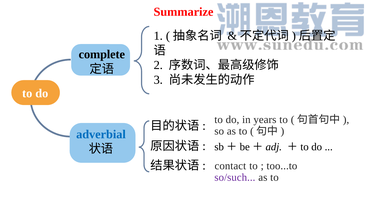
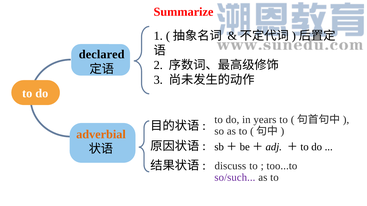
complete: complete -> declared
adverbial colour: blue -> orange
contact: contact -> discuss
